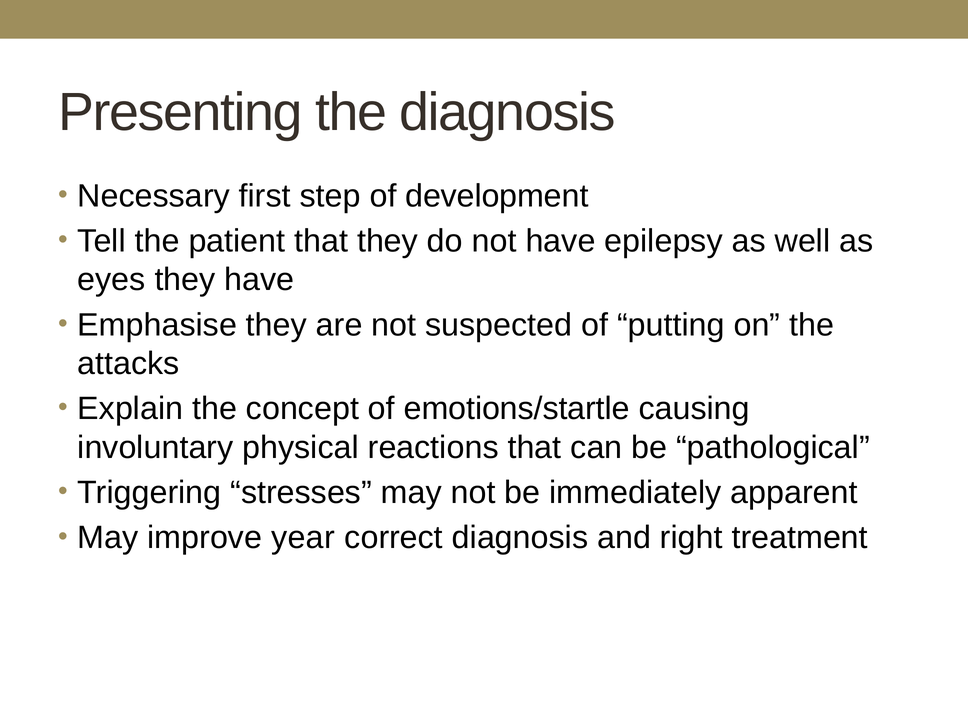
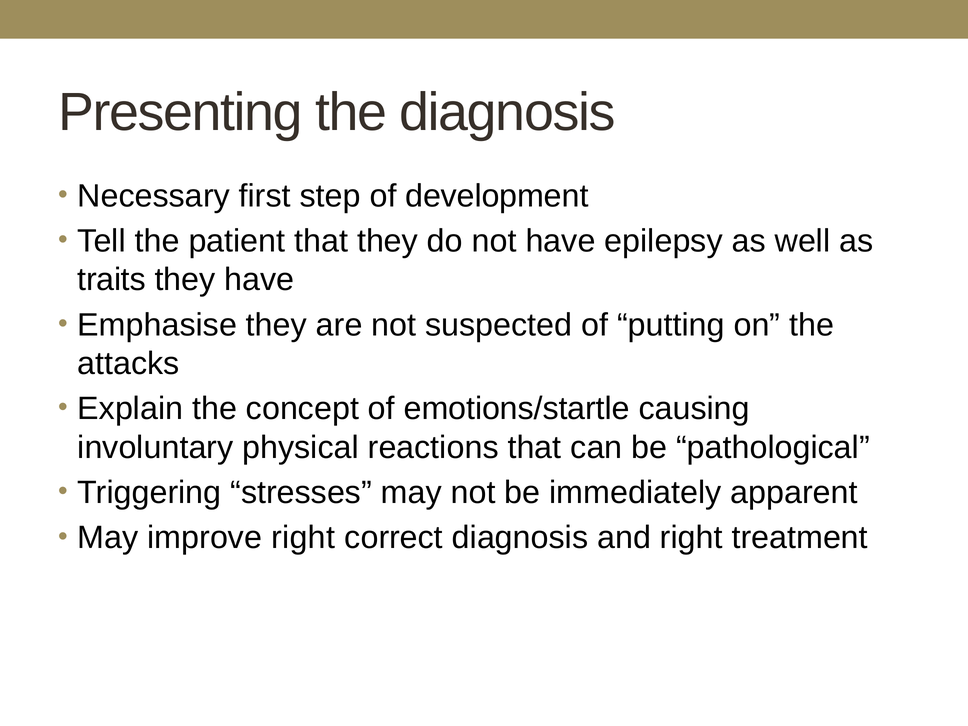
eyes: eyes -> traits
improve year: year -> right
